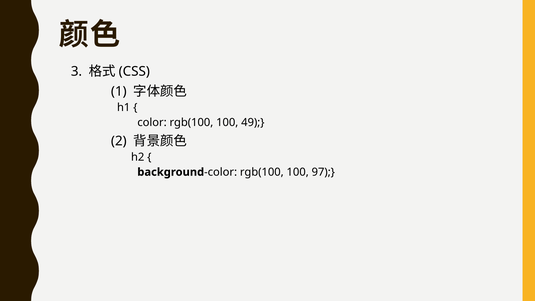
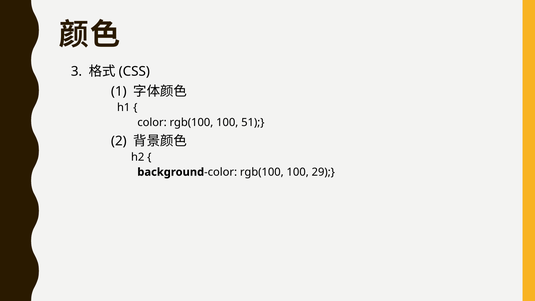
49: 49 -> 51
97: 97 -> 29
